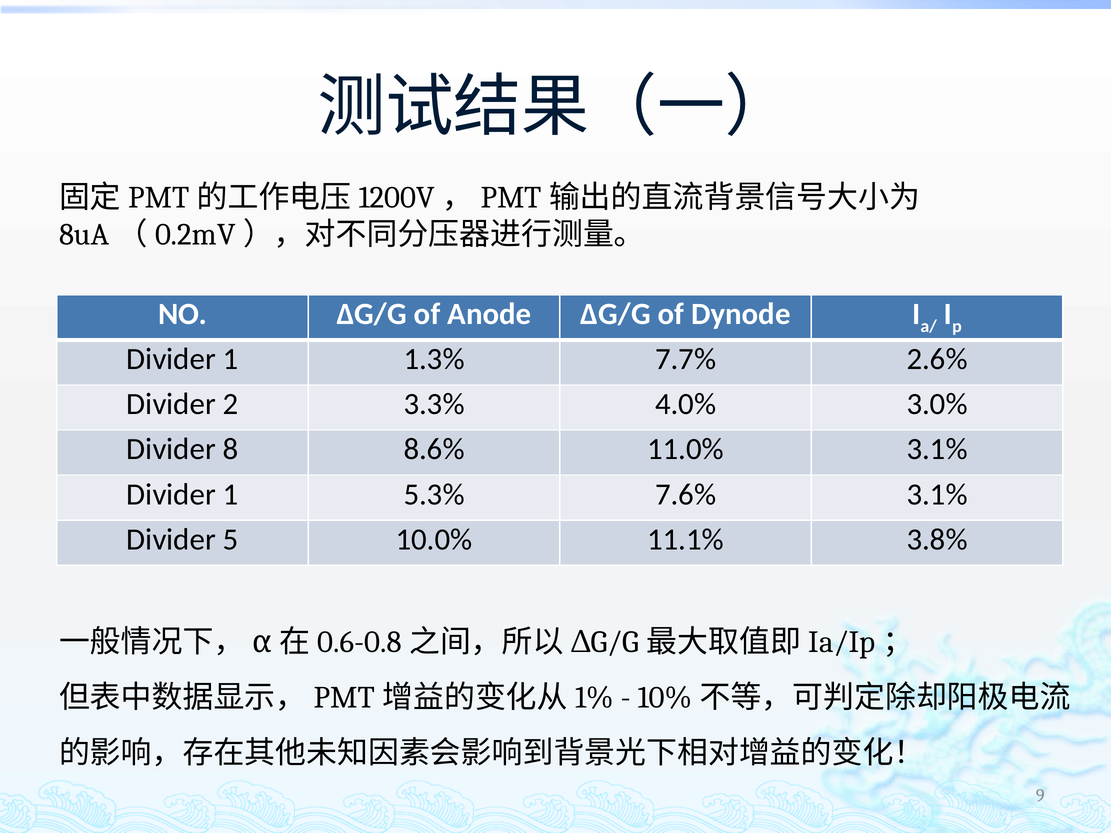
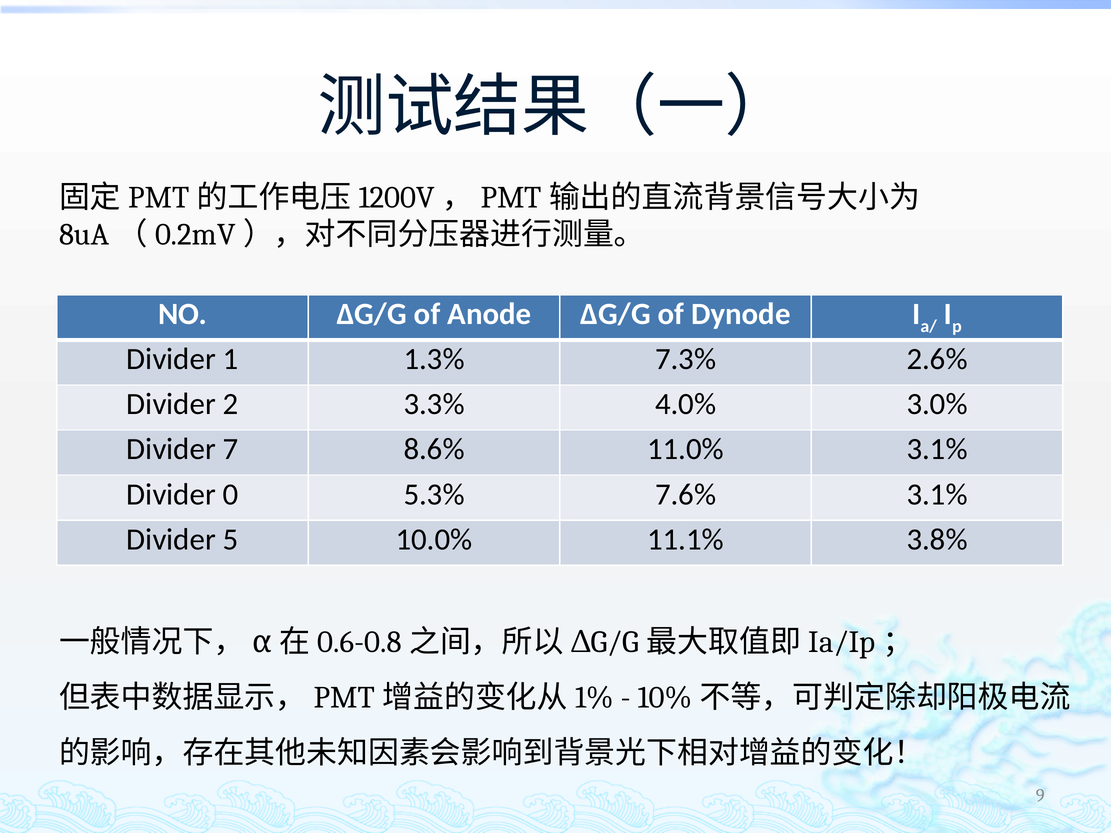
7.7%: 7.7% -> 7.3%
8: 8 -> 7
1 at (231, 494): 1 -> 0
